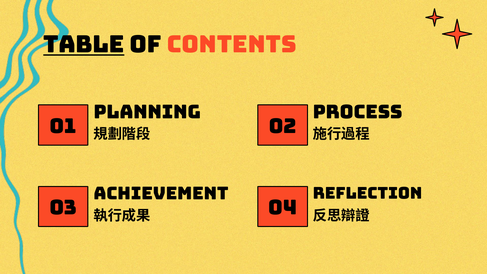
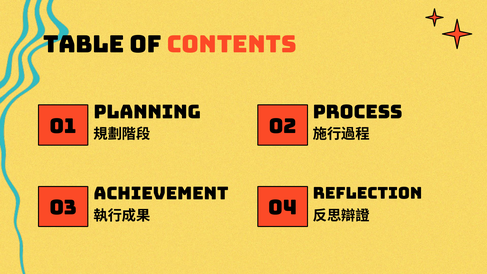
table underline: present -> none
